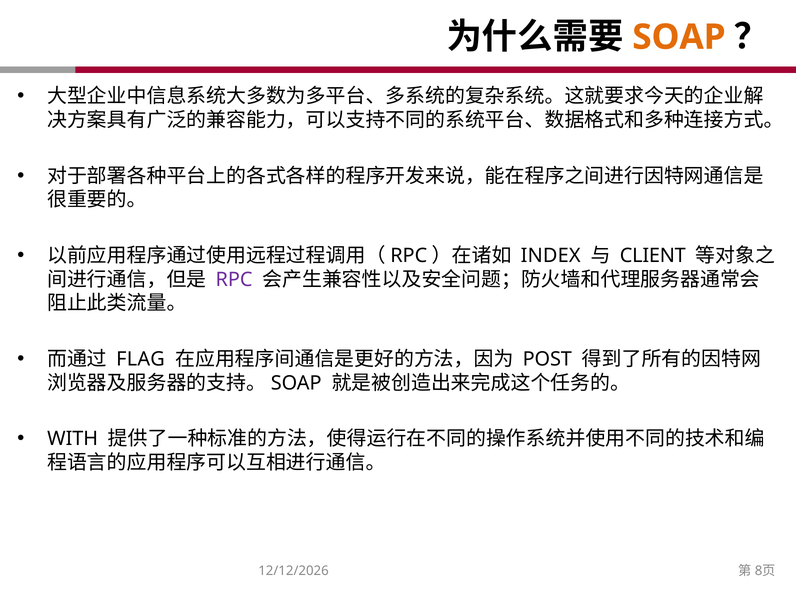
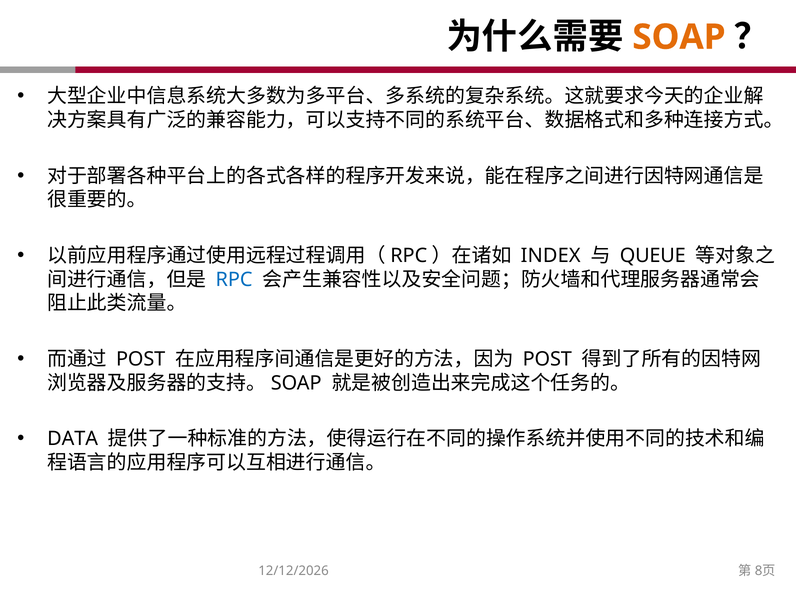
CLIENT: CLIENT -> QUEUE
RPC colour: purple -> blue
FLAG at (141, 359): FLAG -> POST
WITH: WITH -> DATA
